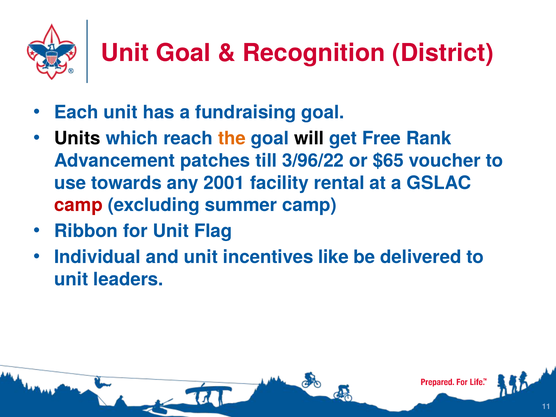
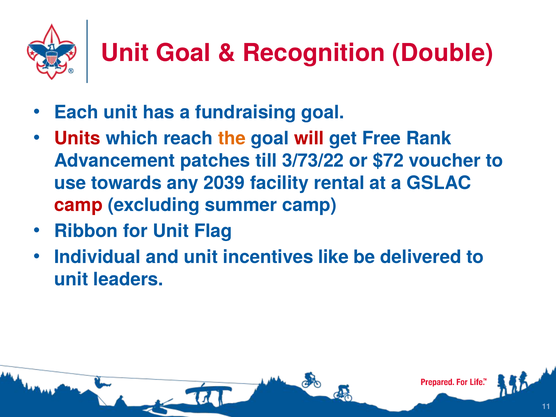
District: District -> Double
Units colour: black -> red
will colour: black -> red
3/96/22: 3/96/22 -> 3/73/22
$65: $65 -> $72
2001: 2001 -> 2039
